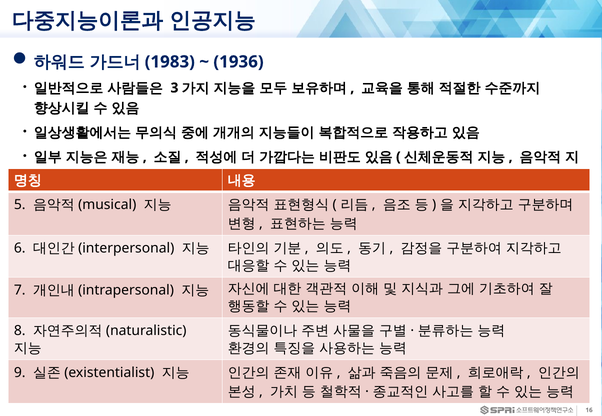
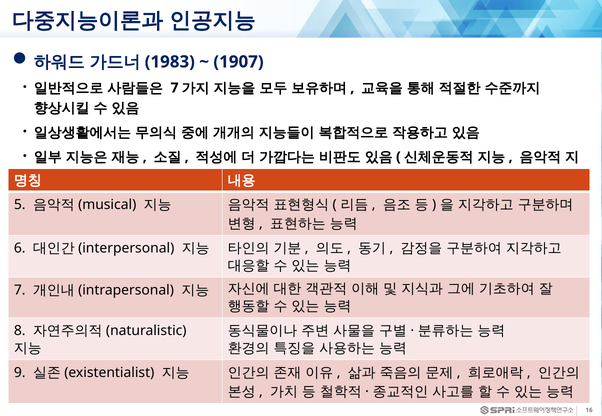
1936: 1936 -> 1907
3 at (175, 88): 3 -> 7
